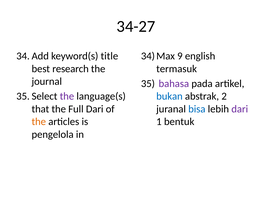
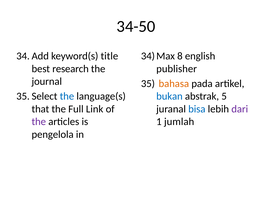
34-27: 34-27 -> 34-50
9: 9 -> 8
termasuk: termasuk -> publisher
bahasa colour: purple -> orange
the at (67, 96) colour: purple -> blue
2: 2 -> 5
Full Dari: Dari -> Link
the at (39, 122) colour: orange -> purple
bentuk: bentuk -> jumlah
